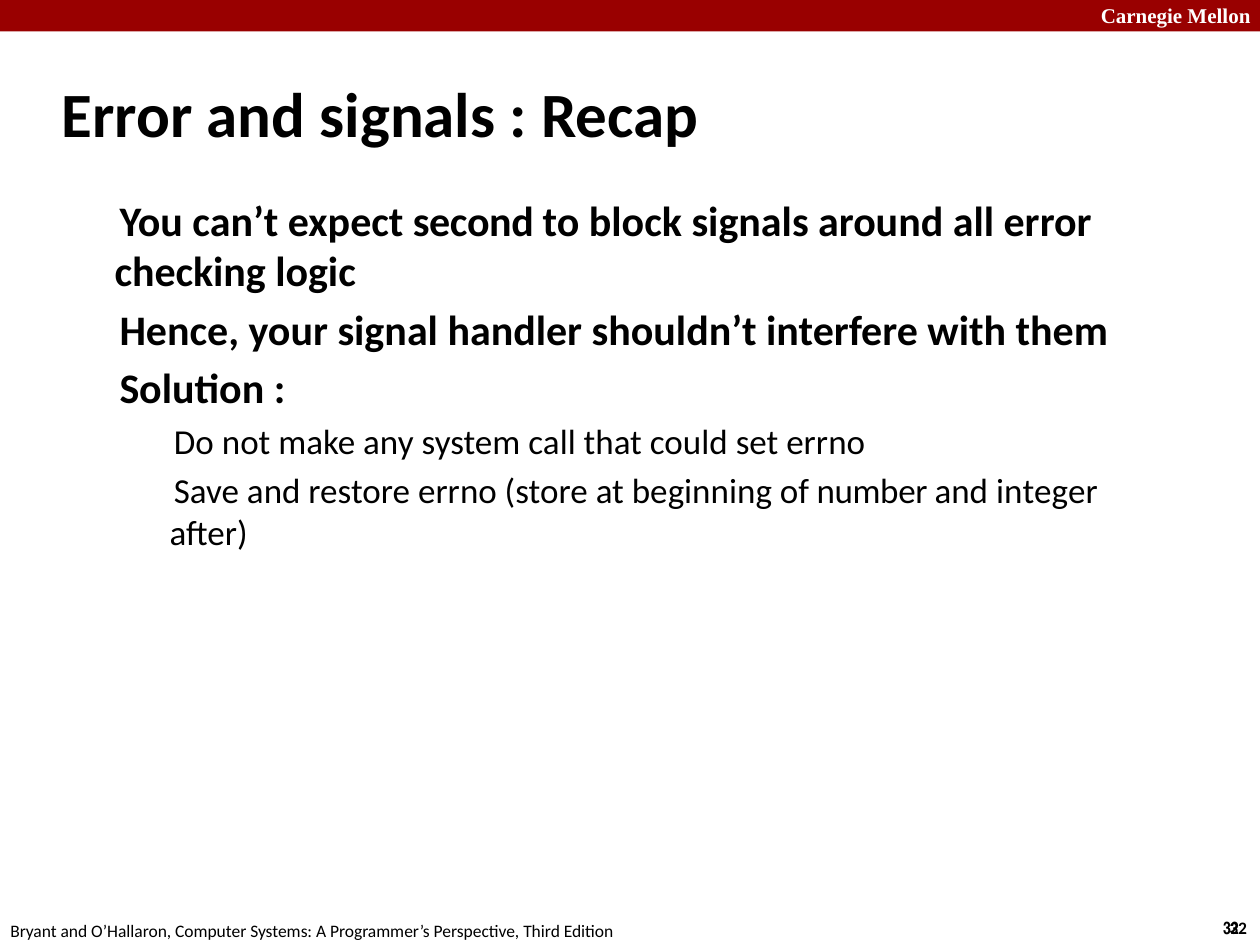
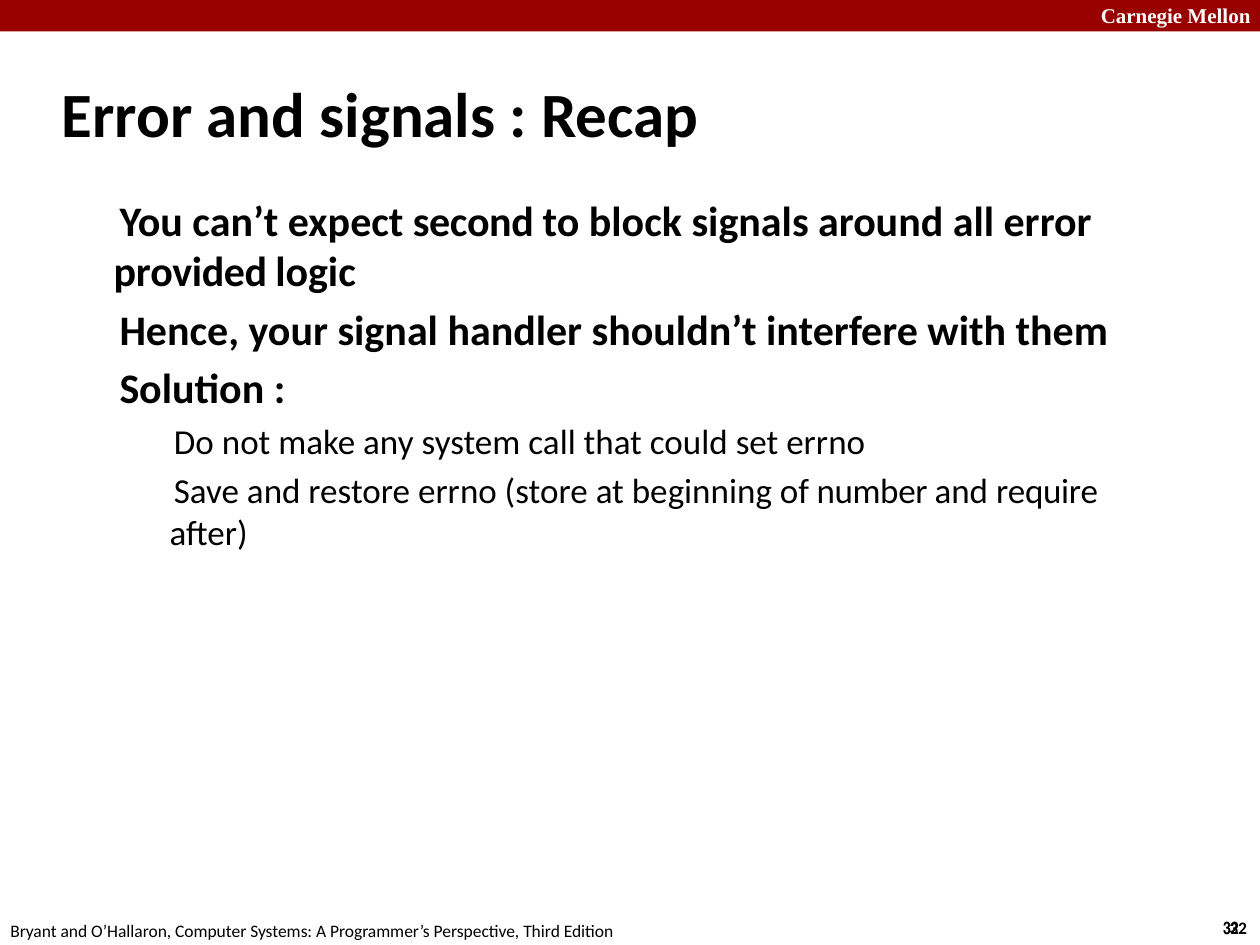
checking: checking -> provided
integer: integer -> require
